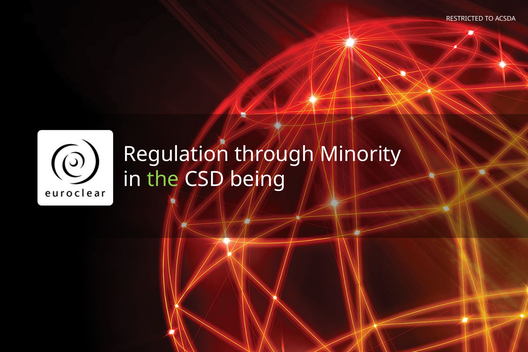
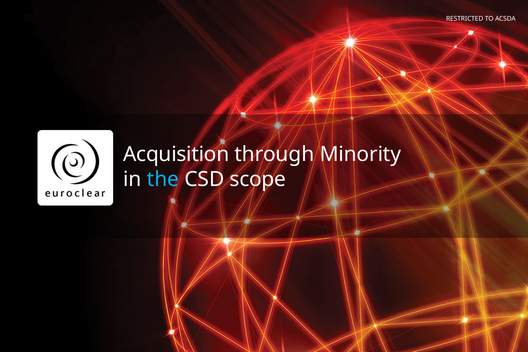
Regulation: Regulation -> Acquisition
the colour: light green -> light blue
being: being -> scope
